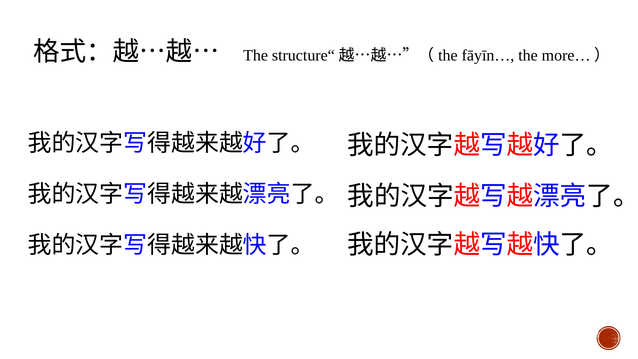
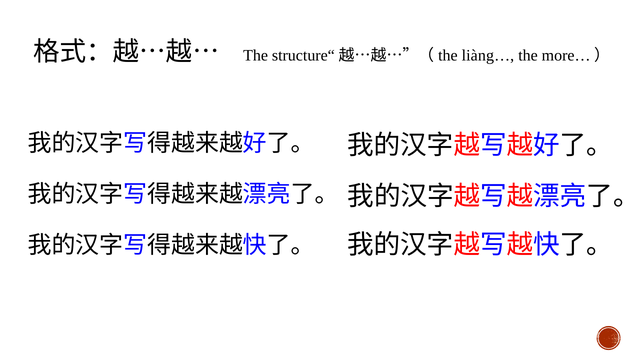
fāyīn…: fāyīn… -> liàng…
